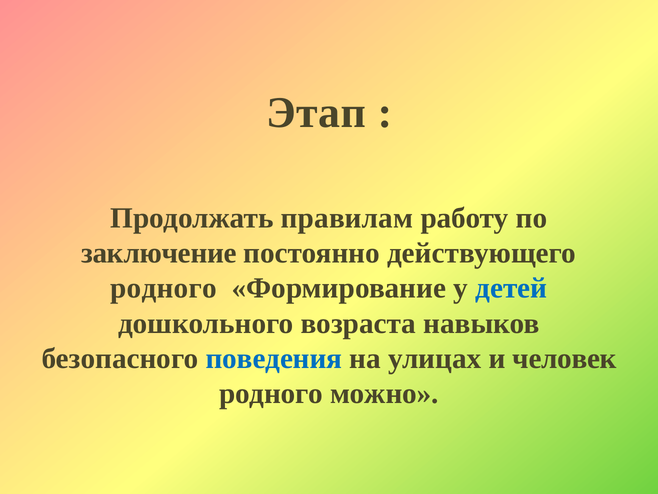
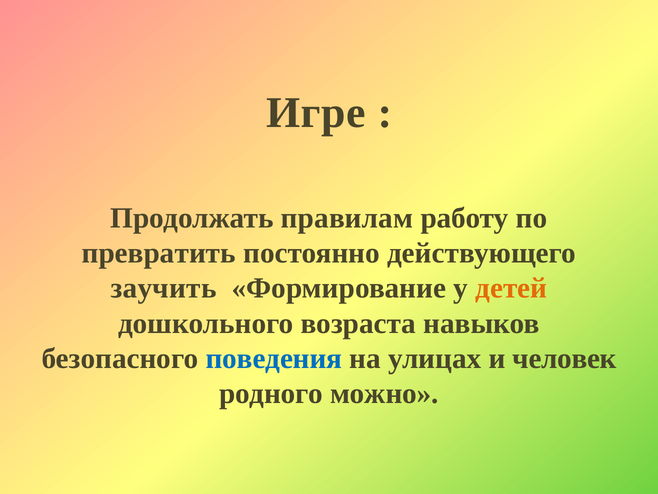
Этап: Этап -> Игре
заключение: заключение -> превратить
родного at (164, 288): родного -> заучить
детей colour: blue -> orange
